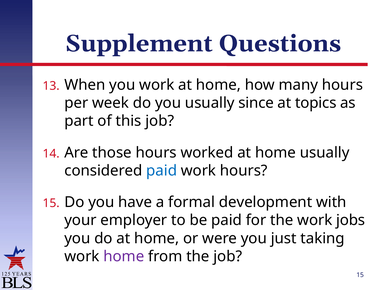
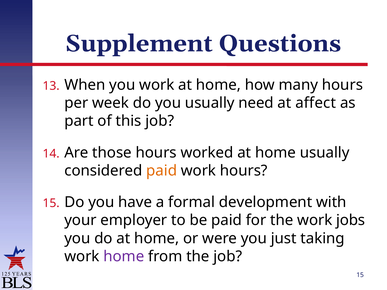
since: since -> need
topics: topics -> affect
paid at (162, 171) colour: blue -> orange
